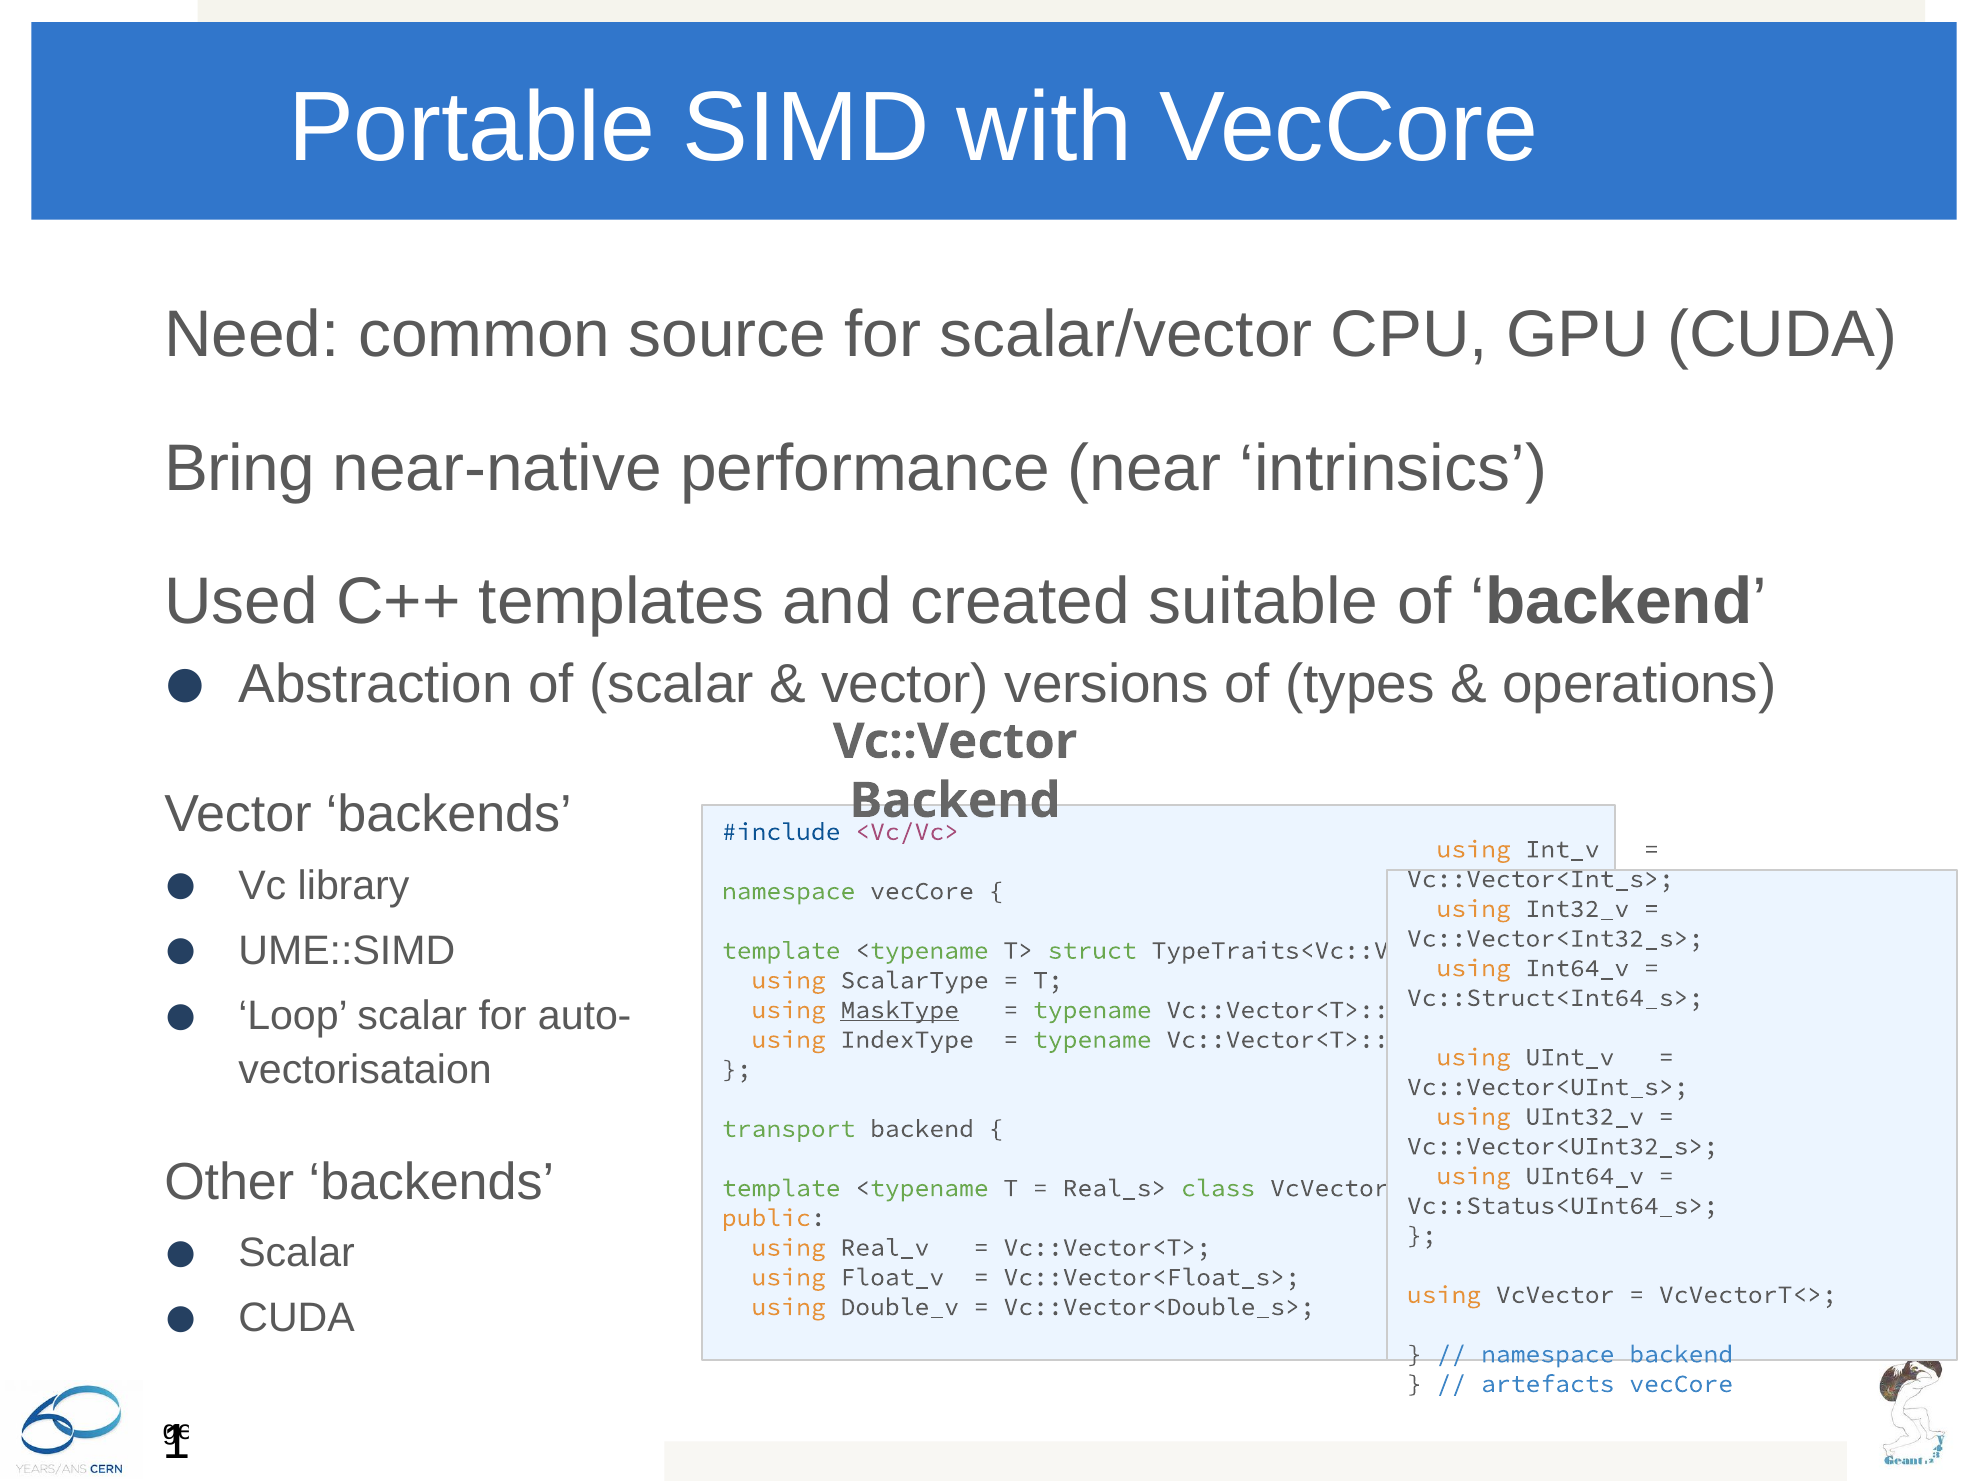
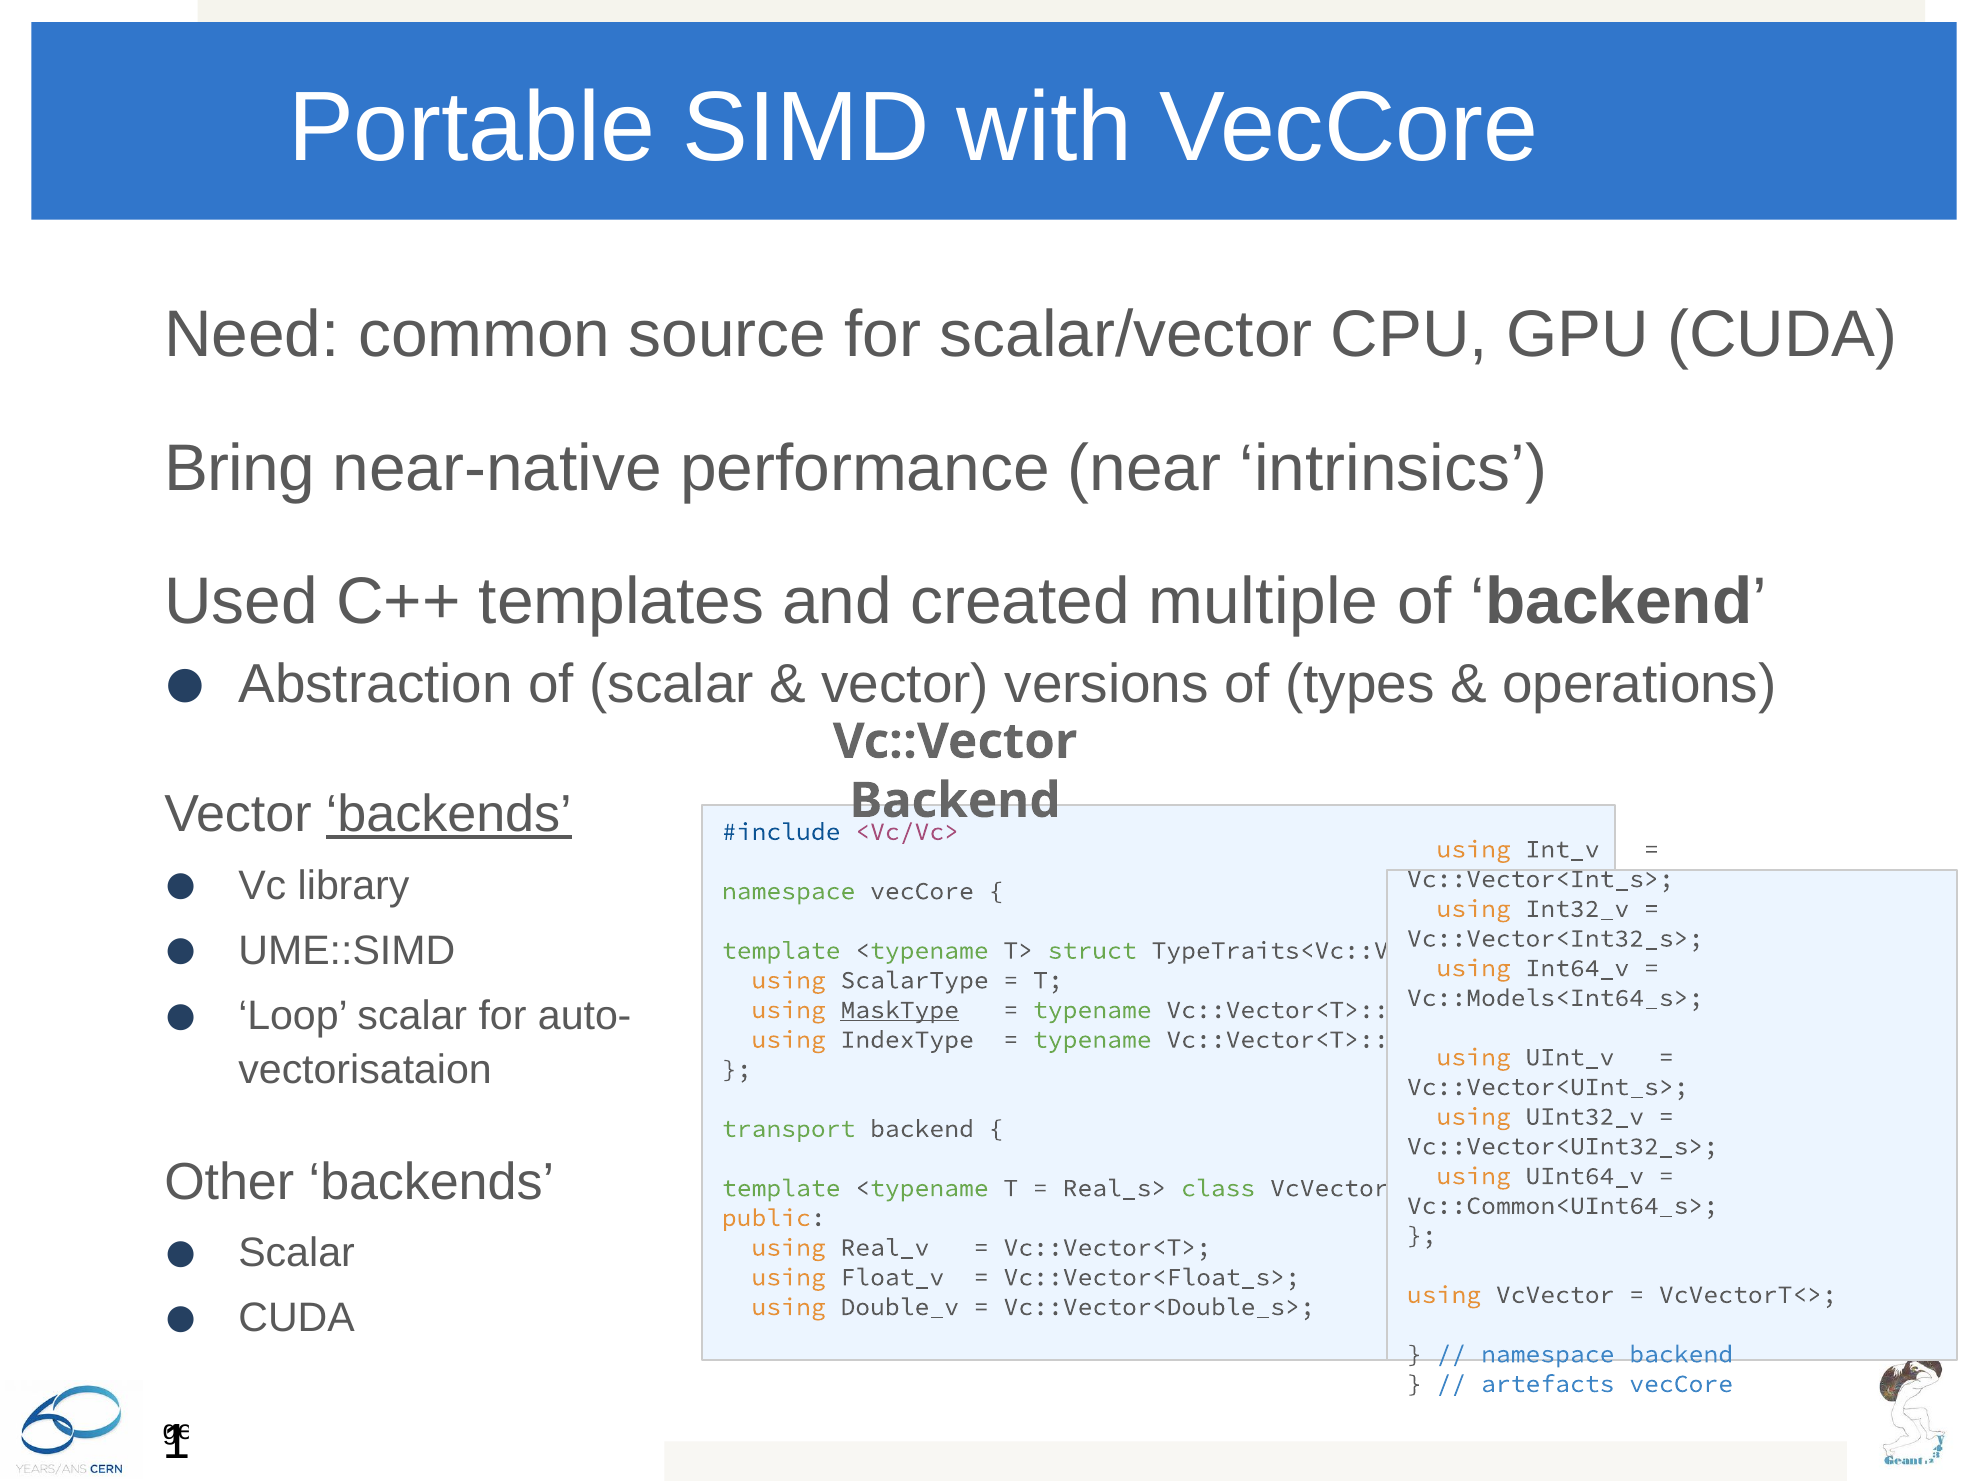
suitable: suitable -> multiple
backends at (449, 815) underline: none -> present
Vc::Struct<Int64_s>: Vc::Struct<Int64_s> -> Vc::Models<Int64_s>
Vc::Status<UInt64_s>: Vc::Status<UInt64_s> -> Vc::Common<UInt64_s>
